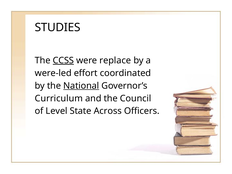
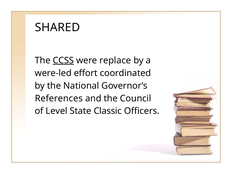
STUDIES: STUDIES -> SHARED
National underline: present -> none
Curriculum: Curriculum -> References
Across: Across -> Classic
